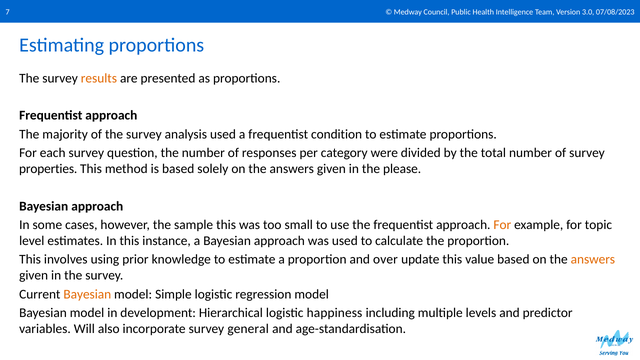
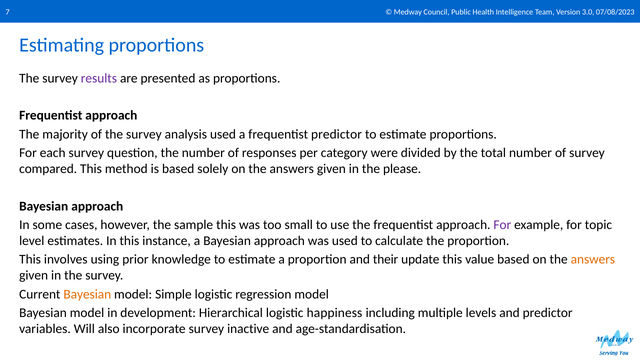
results colour: orange -> purple
frequentist condition: condition -> predictor
properties: properties -> compared
For at (502, 225) colour: orange -> purple
over: over -> their
general: general -> inactive
